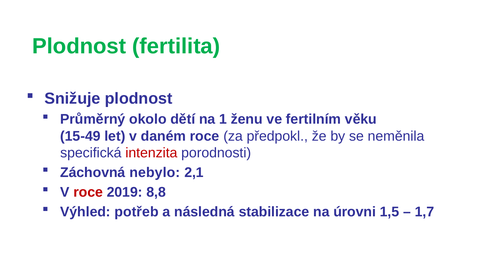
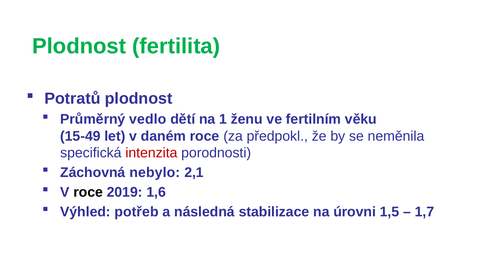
Snižuje: Snižuje -> Potratů
okolo: okolo -> vedlo
roce at (88, 192) colour: red -> black
8,8: 8,8 -> 1,6
